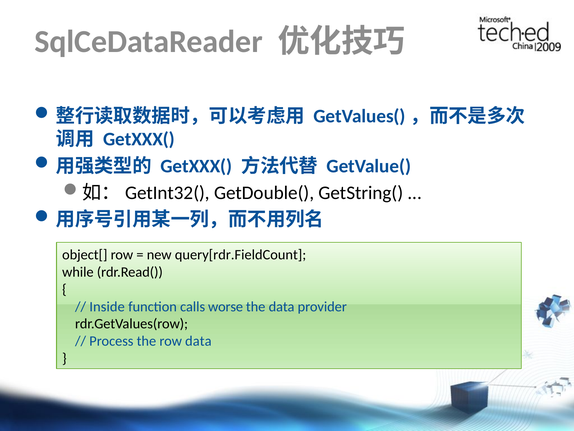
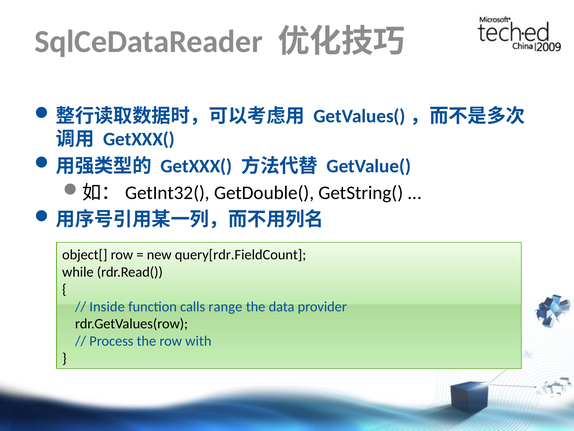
worse: worse -> range
row data: data -> with
